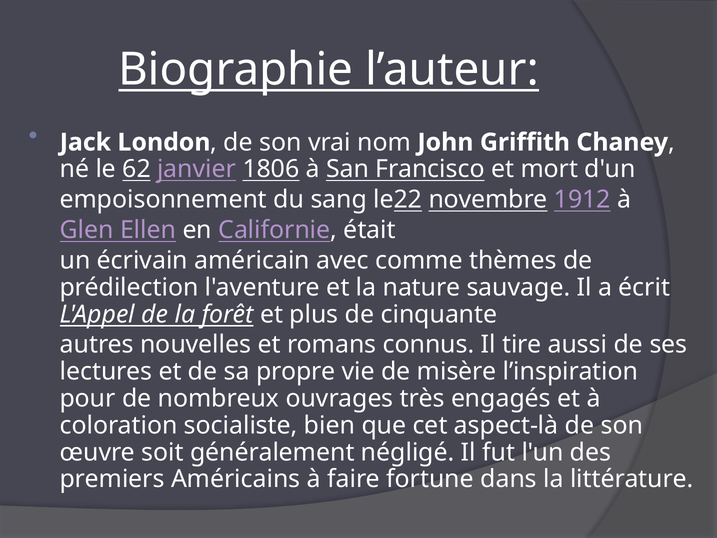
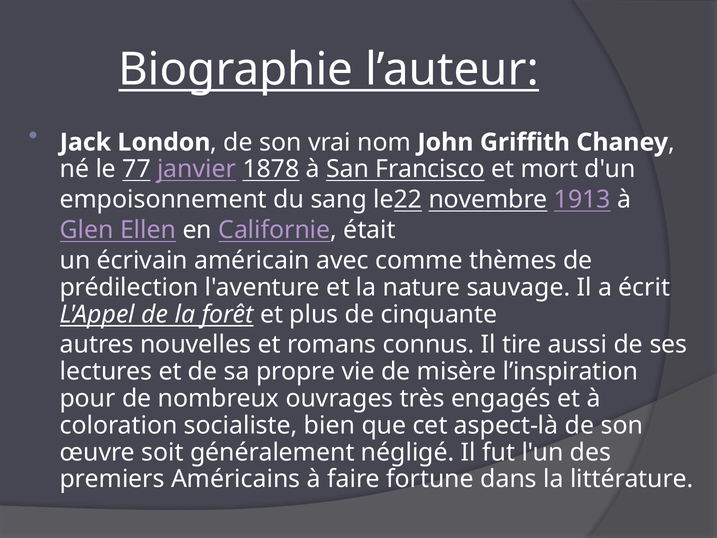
62: 62 -> 77
1806: 1806 -> 1878
1912: 1912 -> 1913
